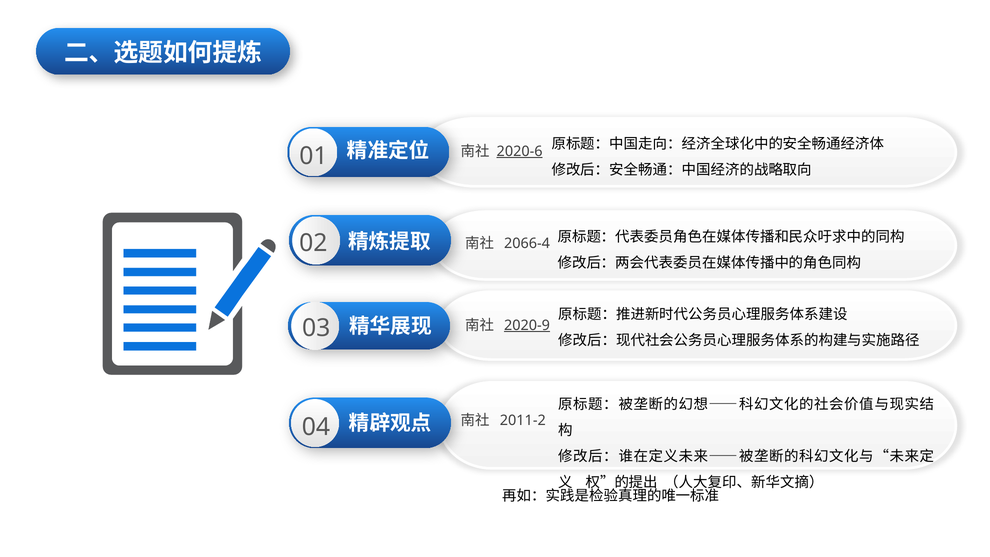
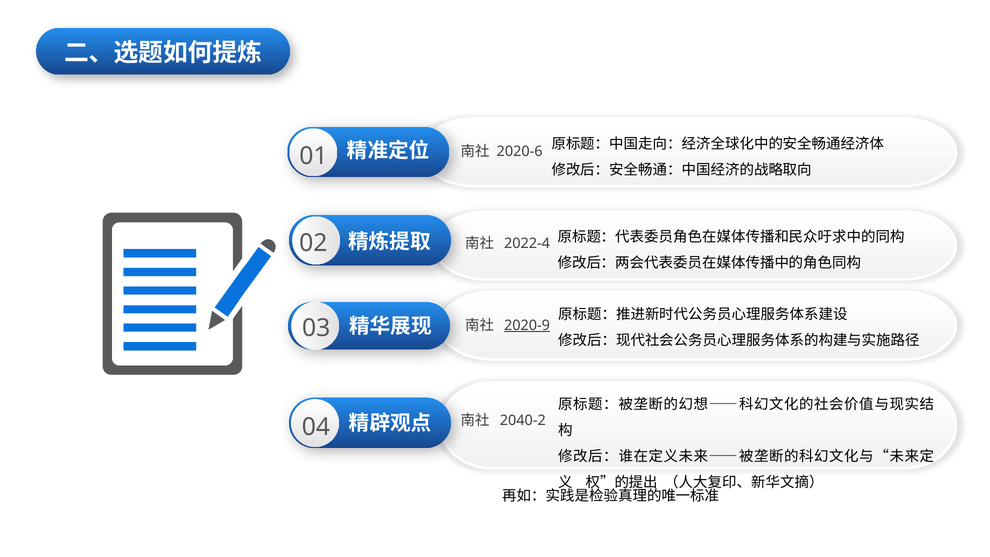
2020-6 underline: present -> none
2066-4: 2066-4 -> 2022-4
2011-2: 2011-2 -> 2040-2
